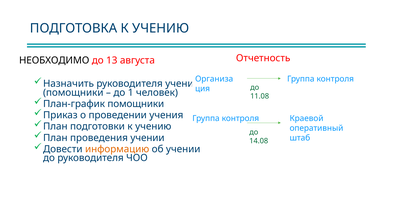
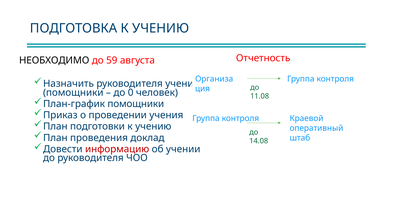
13: 13 -> 59
1: 1 -> 0
проведения учении: учении -> доклад
информацию colour: orange -> red
